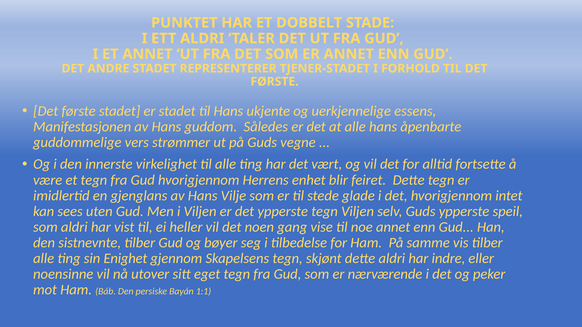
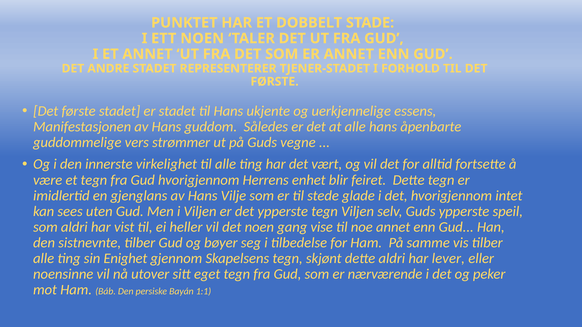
ETT ALDRI: ALDRI -> NOEN
indre: indre -> lever
